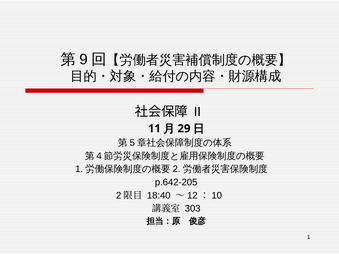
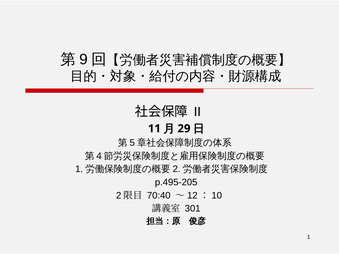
p.642-205: p.642-205 -> p.495-205
18:40: 18:40 -> 70:40
303: 303 -> 301
